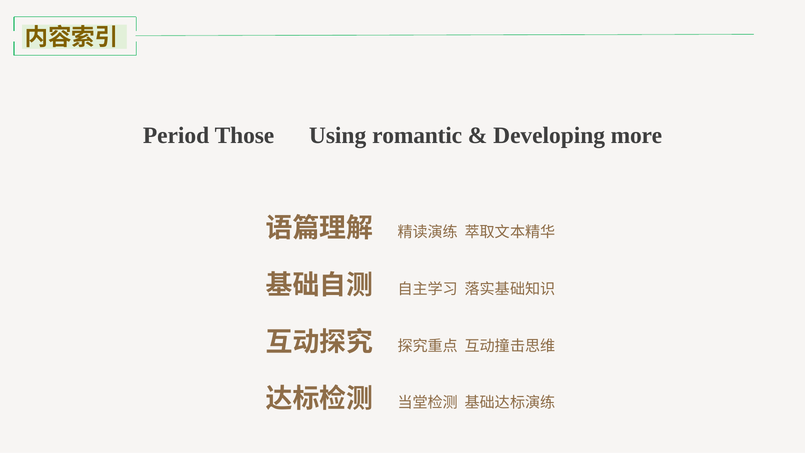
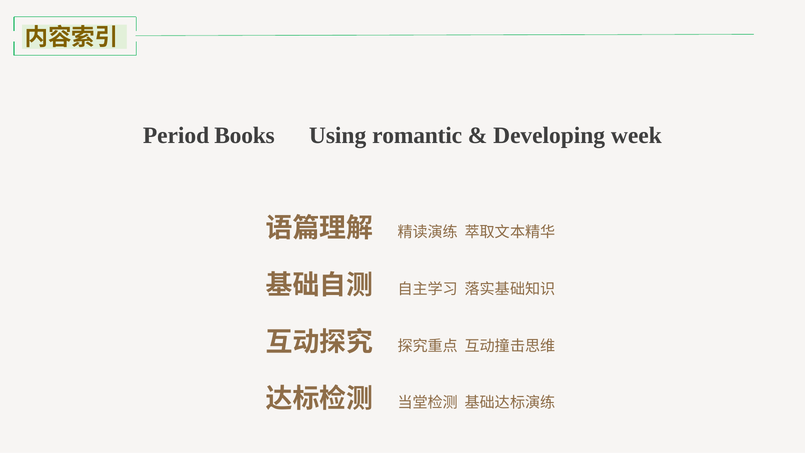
Those: Those -> Books
more: more -> week
